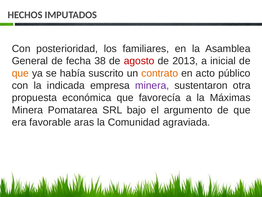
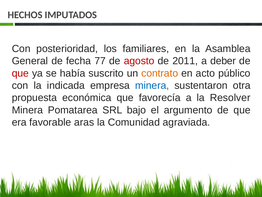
38: 38 -> 77
2013: 2013 -> 2011
inicial: inicial -> deber
que at (20, 73) colour: orange -> red
minera at (152, 85) colour: purple -> blue
Máximas: Máximas -> Resolver
